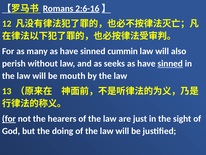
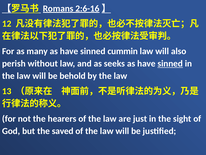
mouth: mouth -> behold
for at (9, 118) underline: present -> none
doing: doing -> saved
